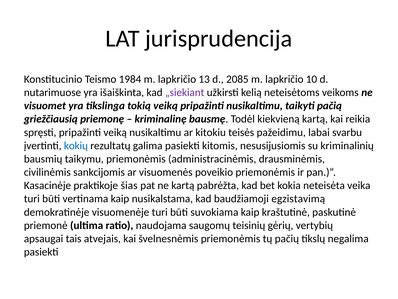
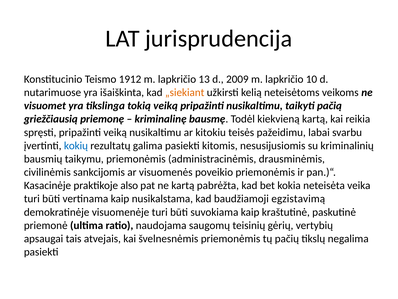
1984: 1984 -> 1912
2085: 2085 -> 2009
„siekiant colour: purple -> orange
šias: šias -> also
